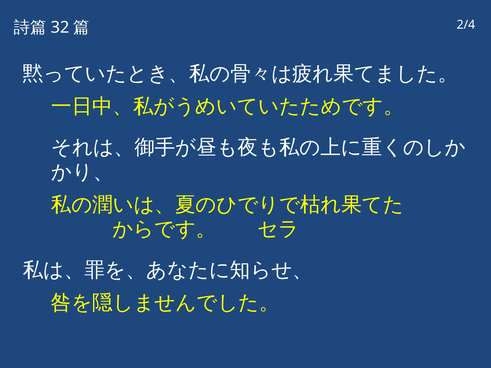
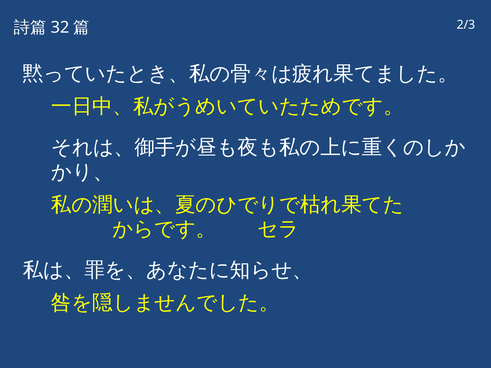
2/4: 2/4 -> 2/3
